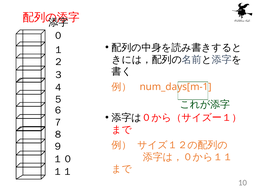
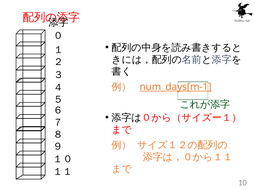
num_days[m-1 underline: none -> present
